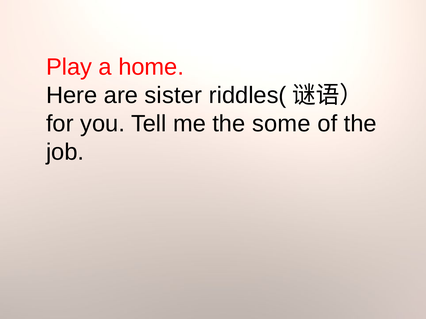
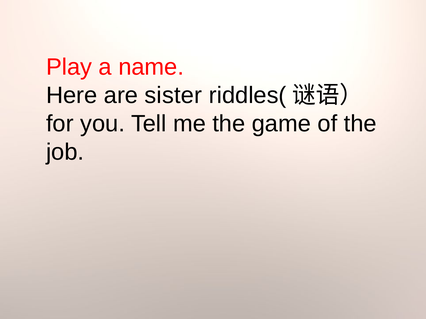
home: home -> name
some: some -> game
